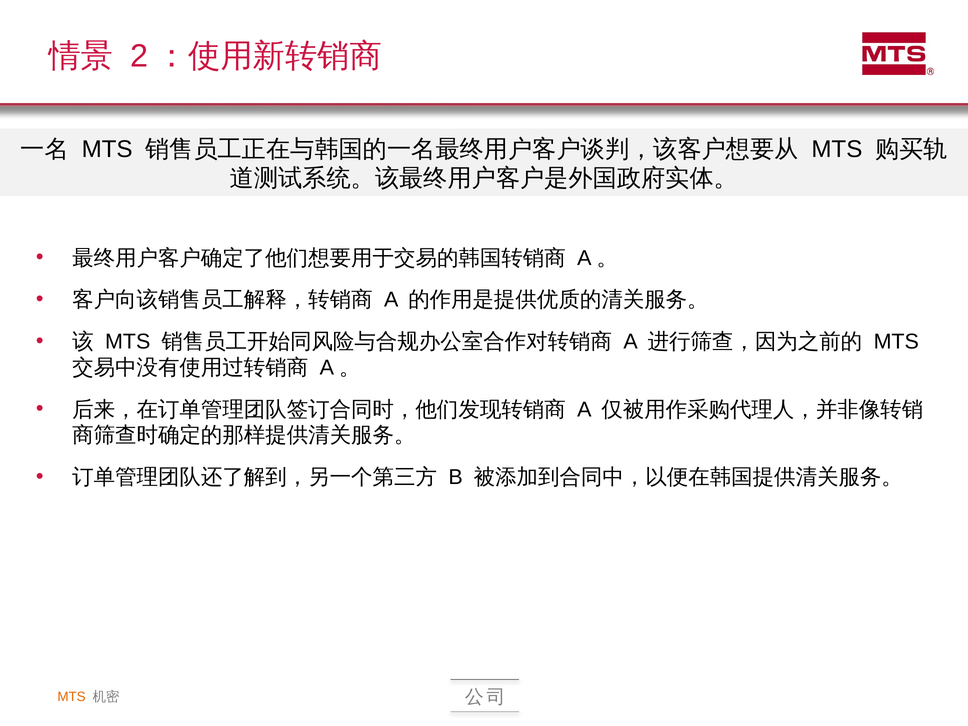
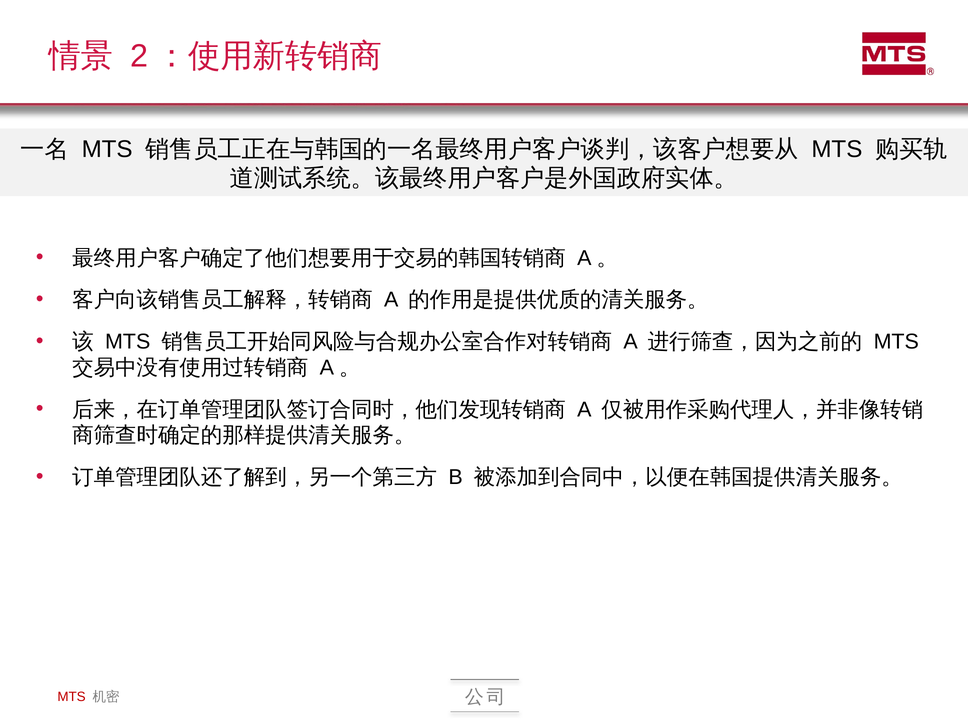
MTS at (72, 697) colour: orange -> red
